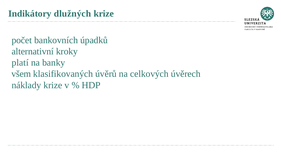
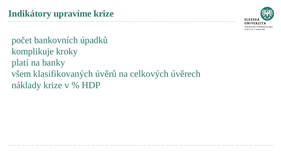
dlužných: dlužných -> upravíme
alternativní: alternativní -> komplikuje
